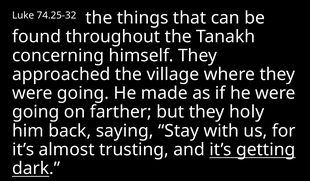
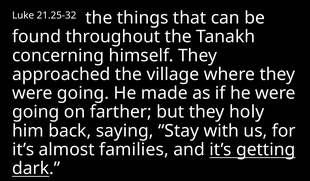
74.25-32: 74.25-32 -> 21.25-32
trusting: trusting -> families
